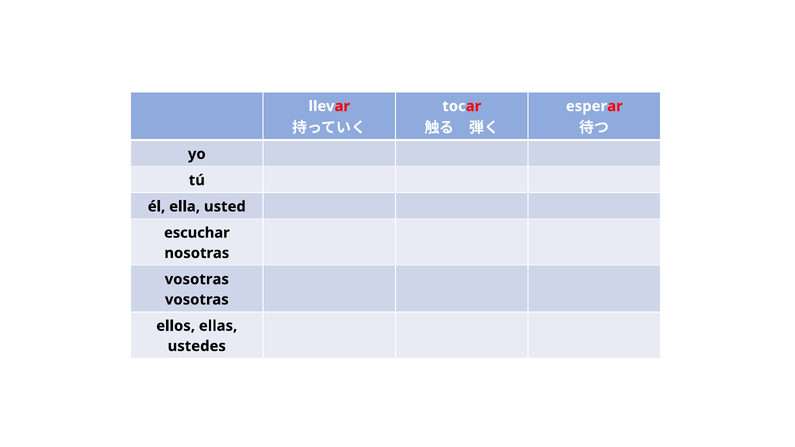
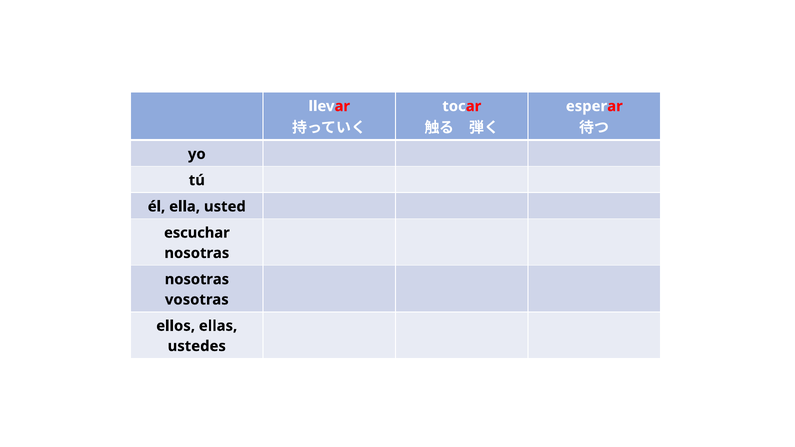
vosotras at (197, 279): vosotras -> nosotras
